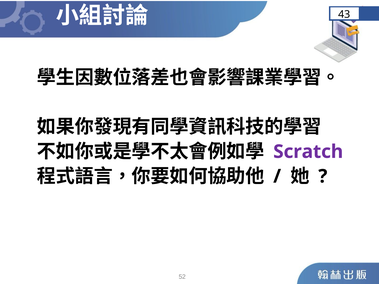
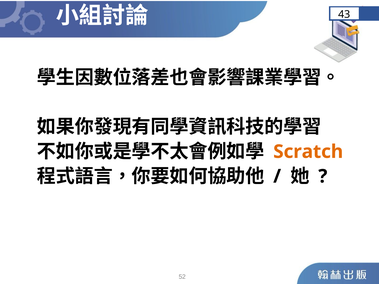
Scratch colour: purple -> orange
